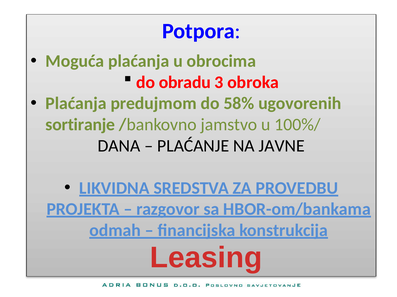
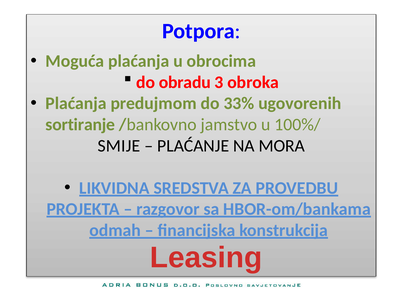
58%: 58% -> 33%
DANA: DANA -> SMIJE
JAVNE: JAVNE -> MORA
